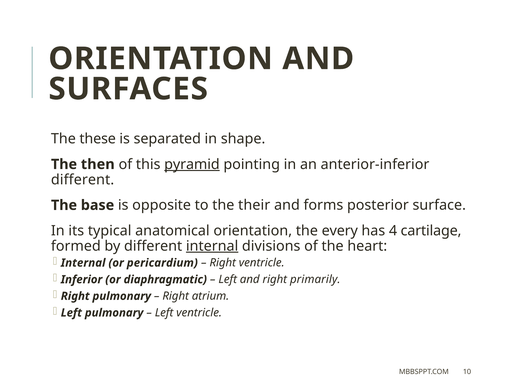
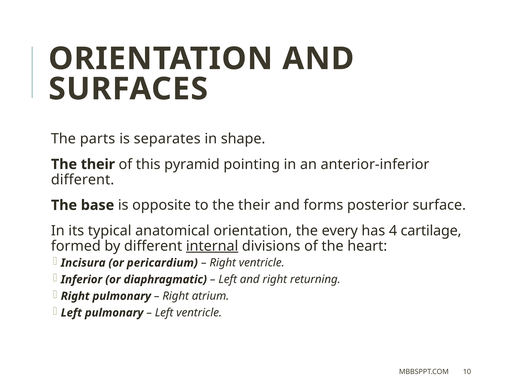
these: these -> parts
separated: separated -> separates
then at (98, 164): then -> their
pyramid underline: present -> none
Internal at (83, 263): Internal -> Incisura
primarily: primarily -> returning
